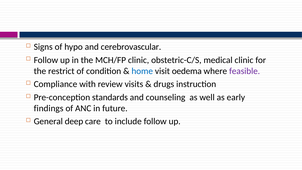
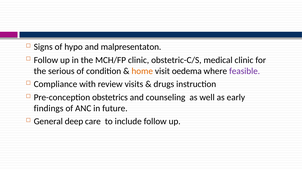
cerebrovascular: cerebrovascular -> malpresentaton
restrict: restrict -> serious
home colour: blue -> orange
standards: standards -> obstetrics
